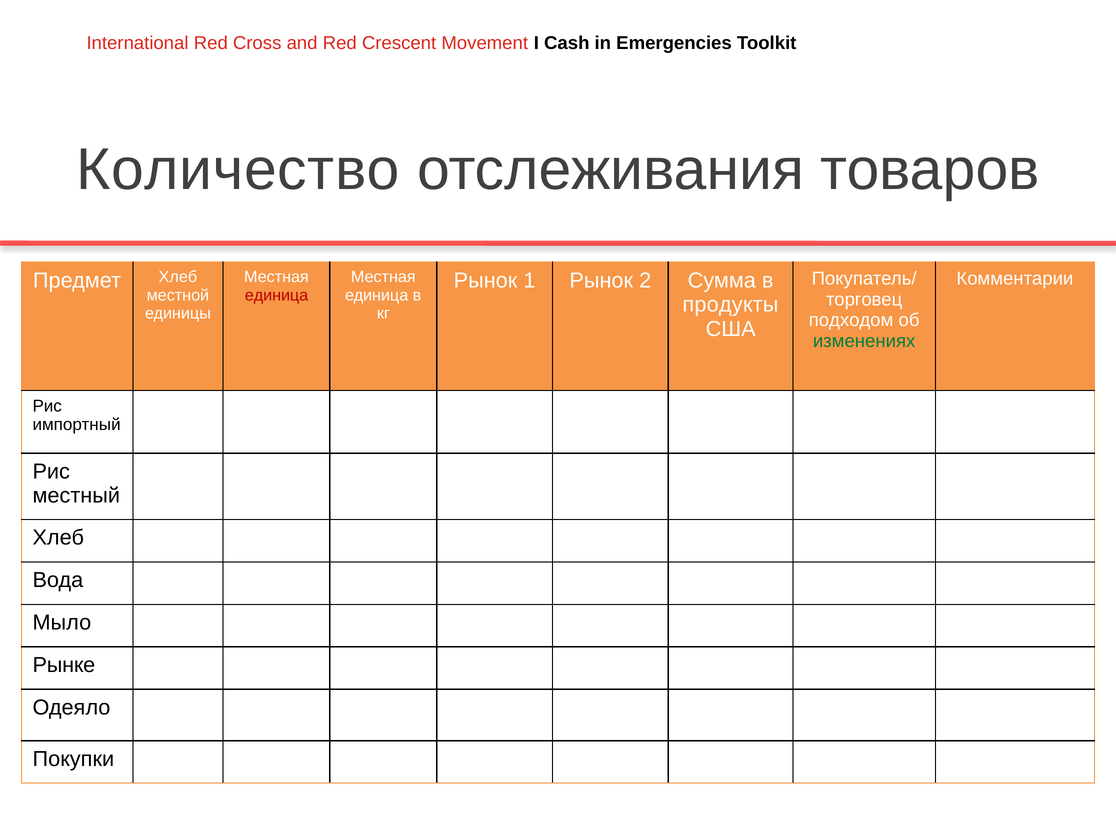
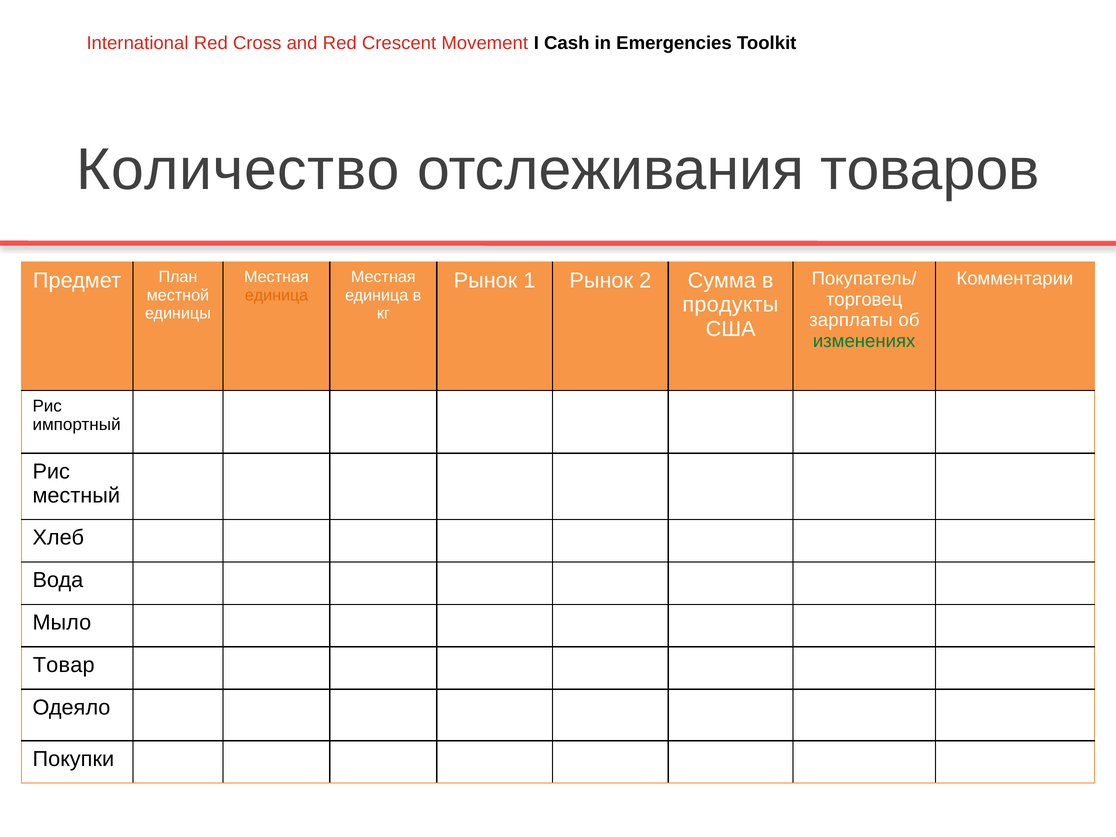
Предмет Хлеб: Хлеб -> План
единица at (277, 295) colour: red -> orange
подходом: подходом -> зарплаты
Рынке: Рынке -> Товар
